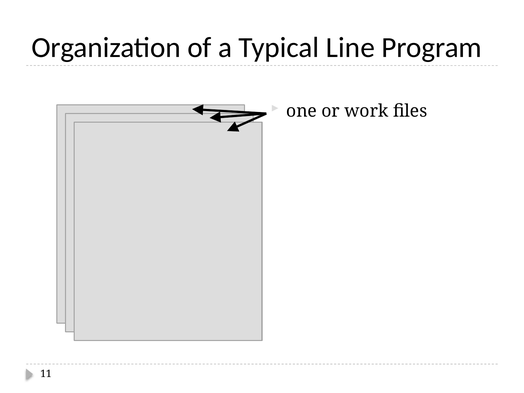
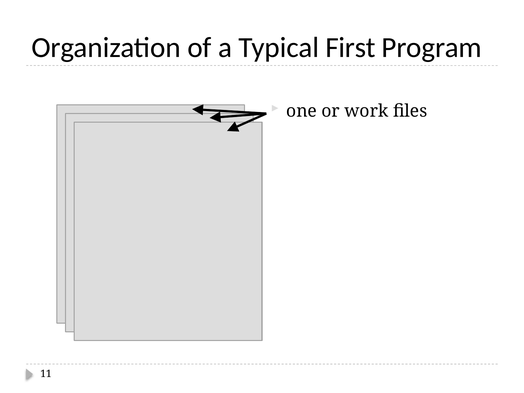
Line: Line -> First
